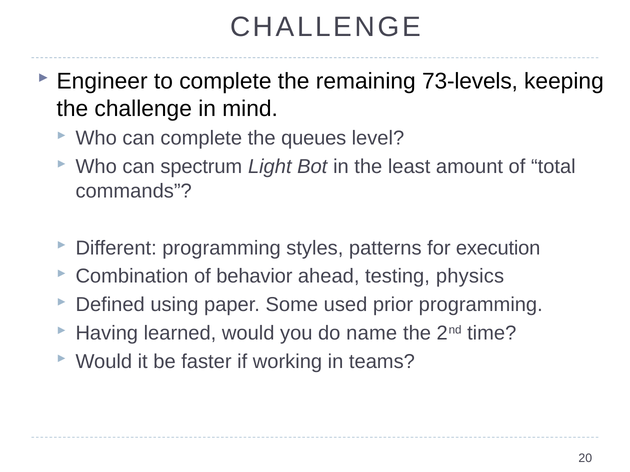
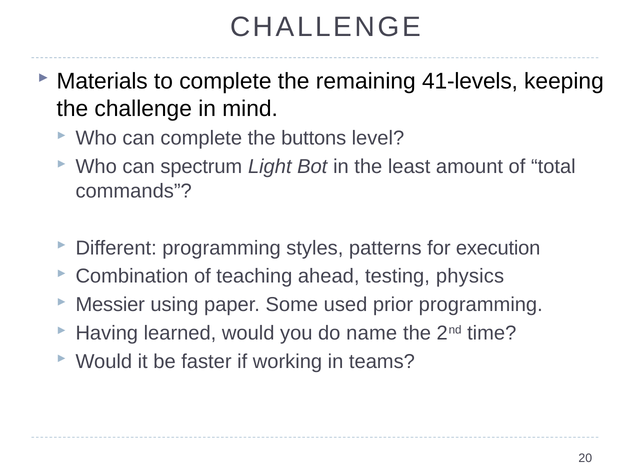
Engineer: Engineer -> Materials
73-levels: 73-levels -> 41-levels
queues: queues -> buttons
behavior: behavior -> teaching
Defined: Defined -> Messier
